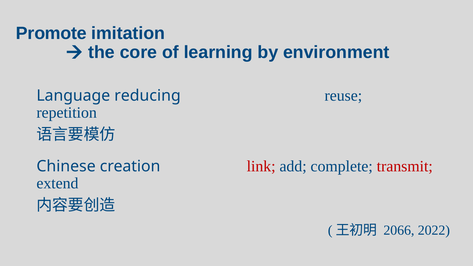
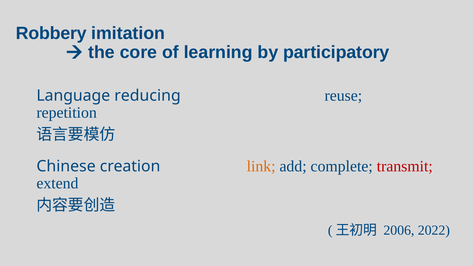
Promote: Promote -> Robbery
environment: environment -> participatory
link colour: red -> orange
2066: 2066 -> 2006
